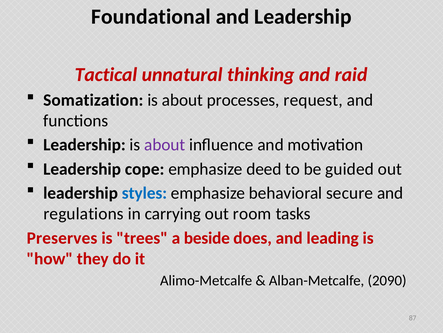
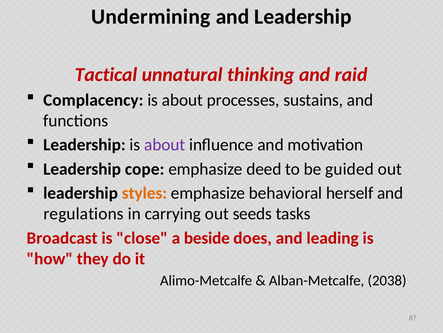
Foundational: Foundational -> Undermining
Somatization: Somatization -> Complacency
request: request -> sustains
styles colour: blue -> orange
secure: secure -> herself
room: room -> seeds
Preserves: Preserves -> Broadcast
trees: trees -> close
2090: 2090 -> 2038
